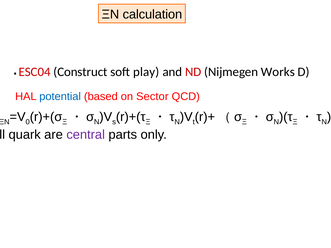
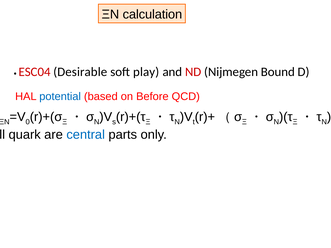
Construct: Construct -> Desirable
Works: Works -> Bound
Sector: Sector -> Before
central colour: purple -> blue
